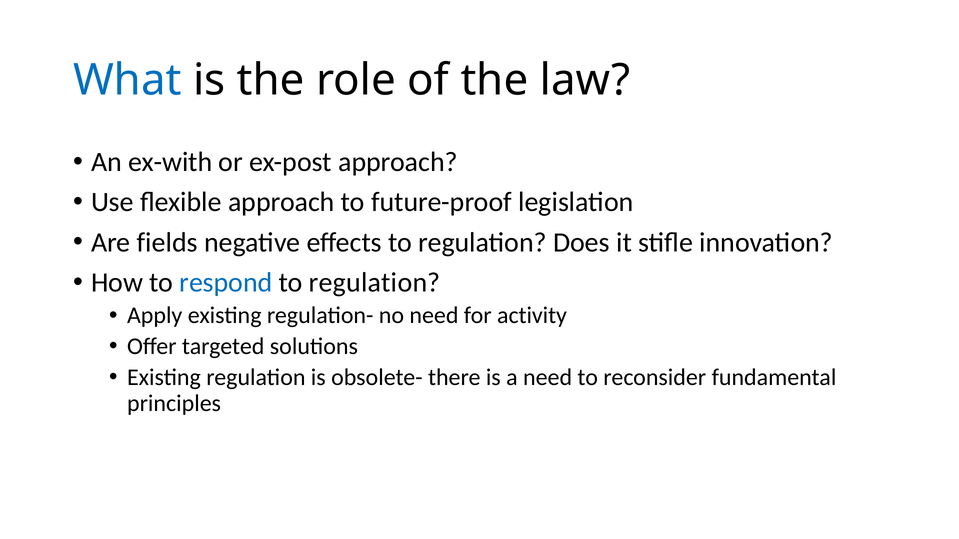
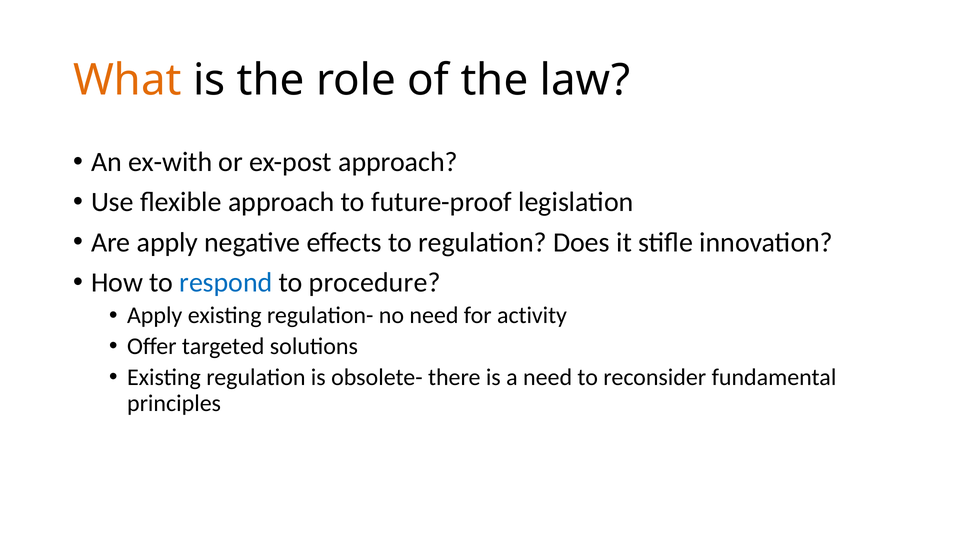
What colour: blue -> orange
Are fields: fields -> apply
regulation at (375, 283): regulation -> procedure
